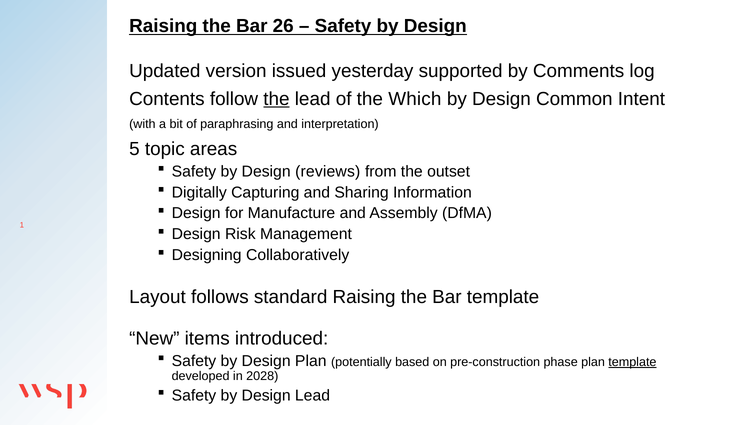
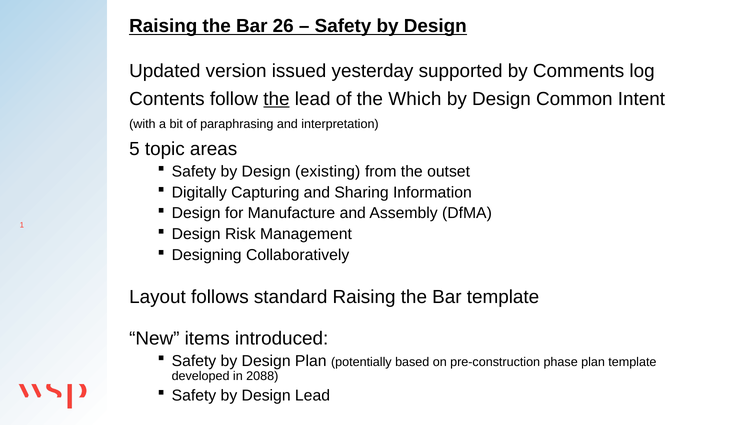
reviews: reviews -> existing
template at (632, 362) underline: present -> none
2028: 2028 -> 2088
